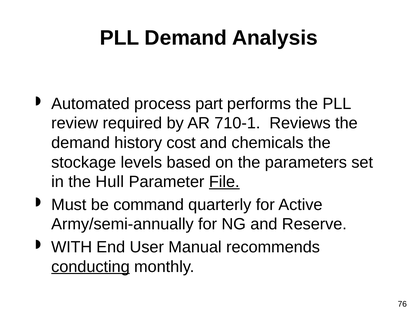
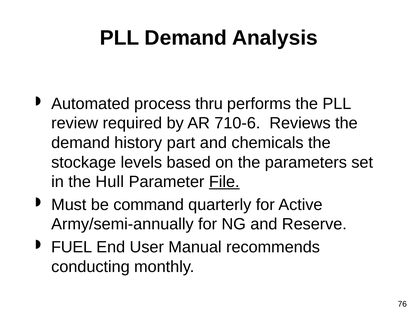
part: part -> thru
710-1: 710-1 -> 710-6
cost: cost -> part
WITH: WITH -> FUEL
conducting underline: present -> none
